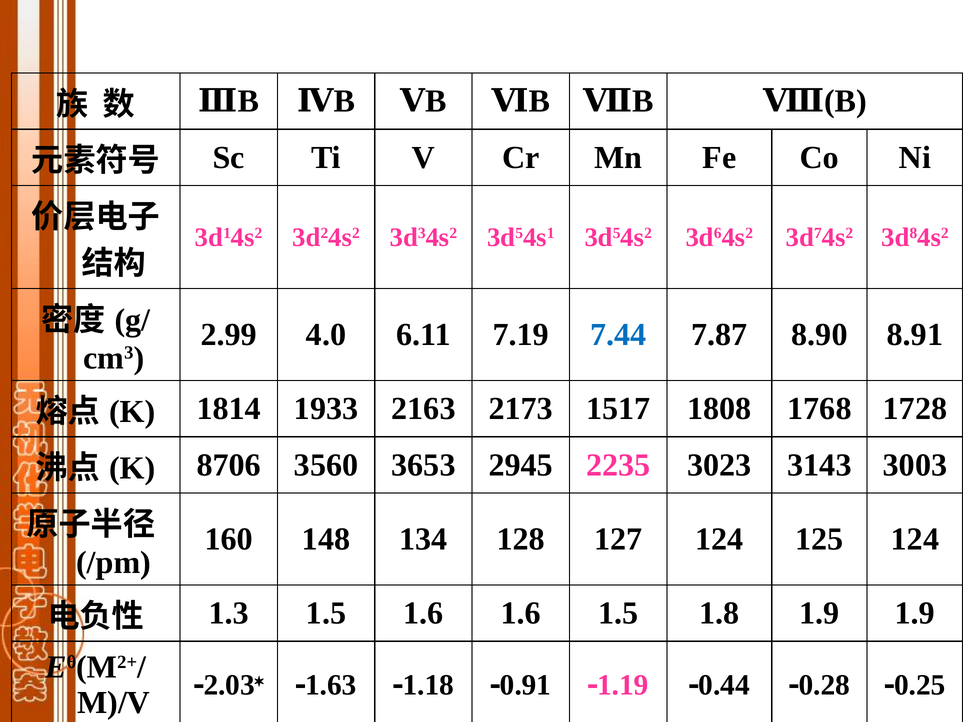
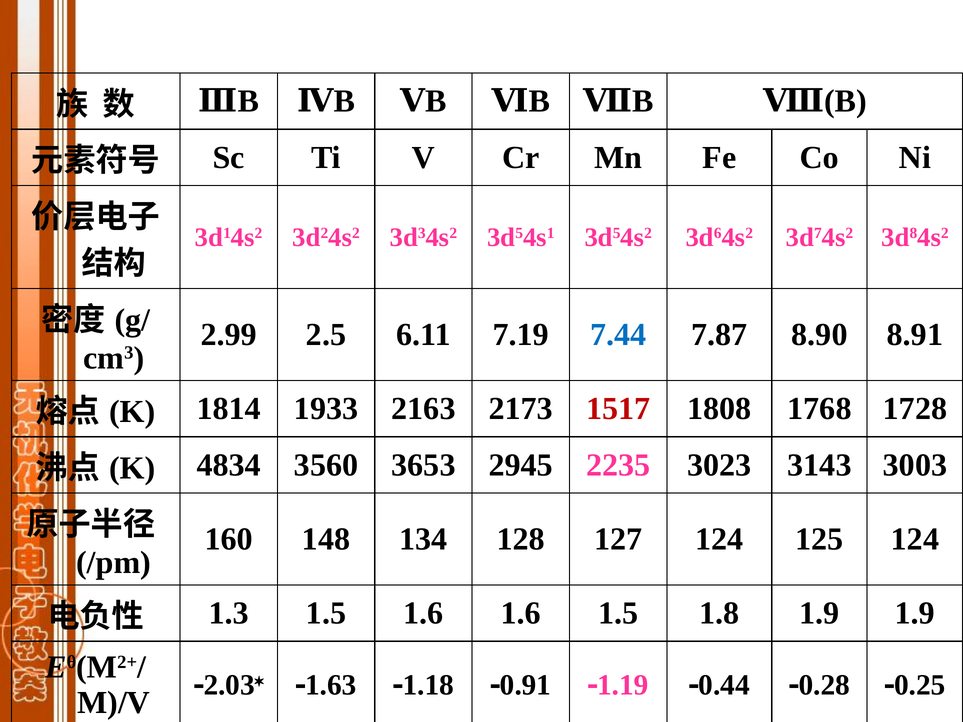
4.0: 4.0 -> 2.5
1517 colour: black -> red
8706: 8706 -> 4834
